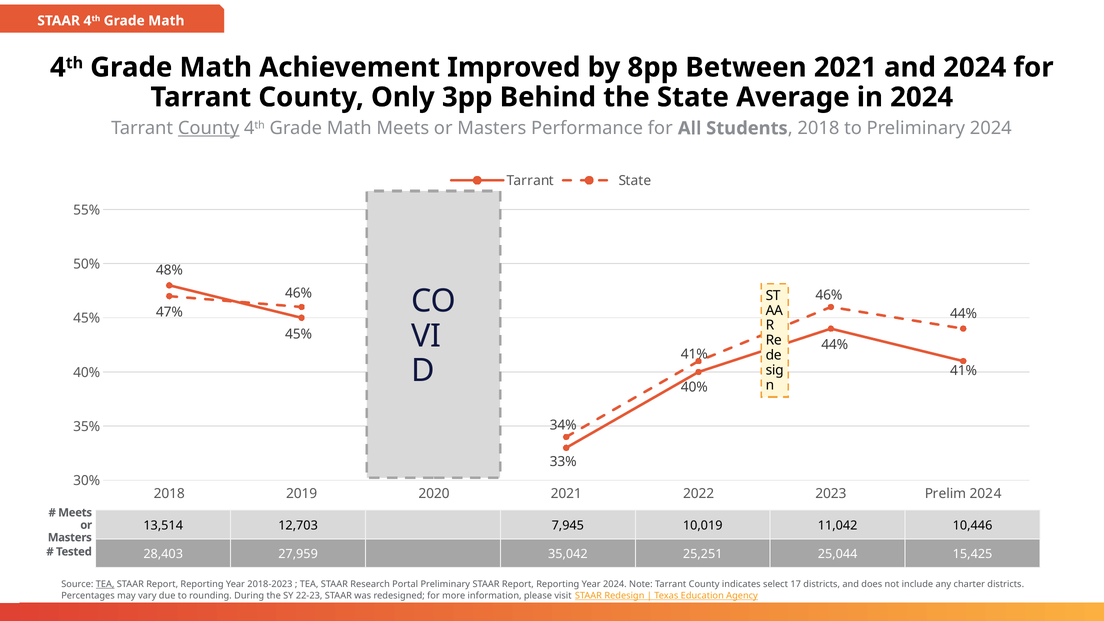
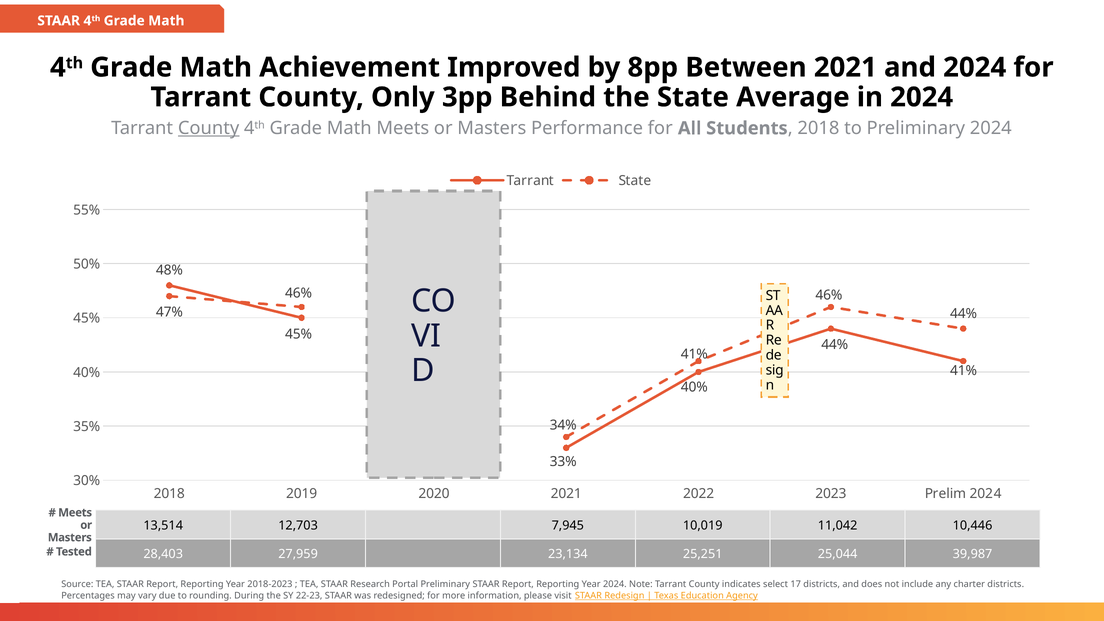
35,042: 35,042 -> 23,134
15,425: 15,425 -> 39,987
TEA at (105, 584) underline: present -> none
